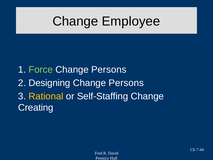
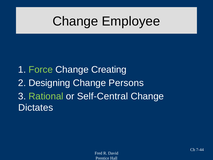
Persons at (109, 70): Persons -> Creating
Rational colour: yellow -> light green
Self-Staffing: Self-Staffing -> Self-Central
Creating: Creating -> Dictates
